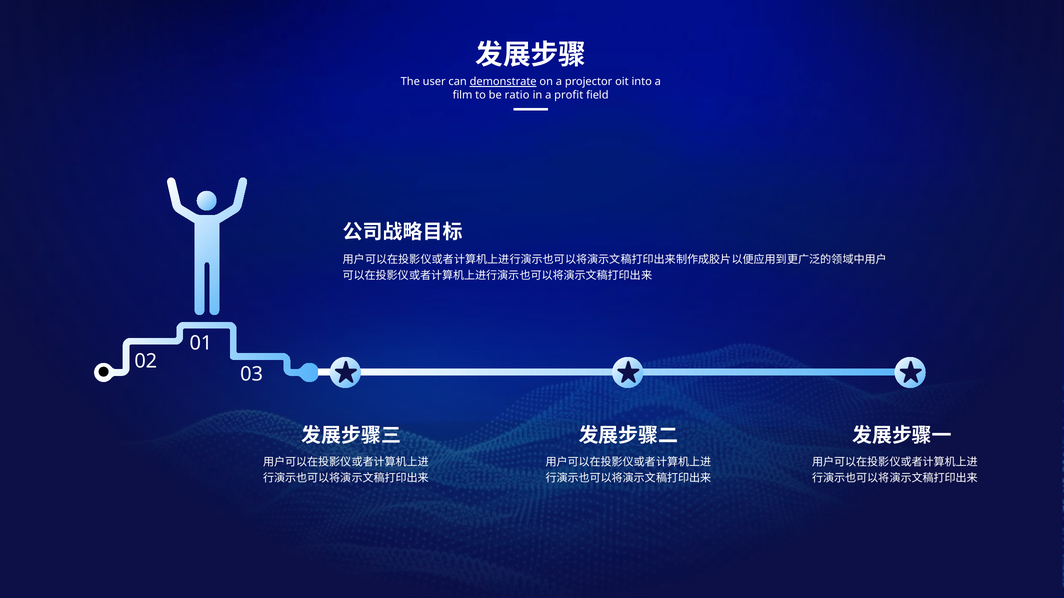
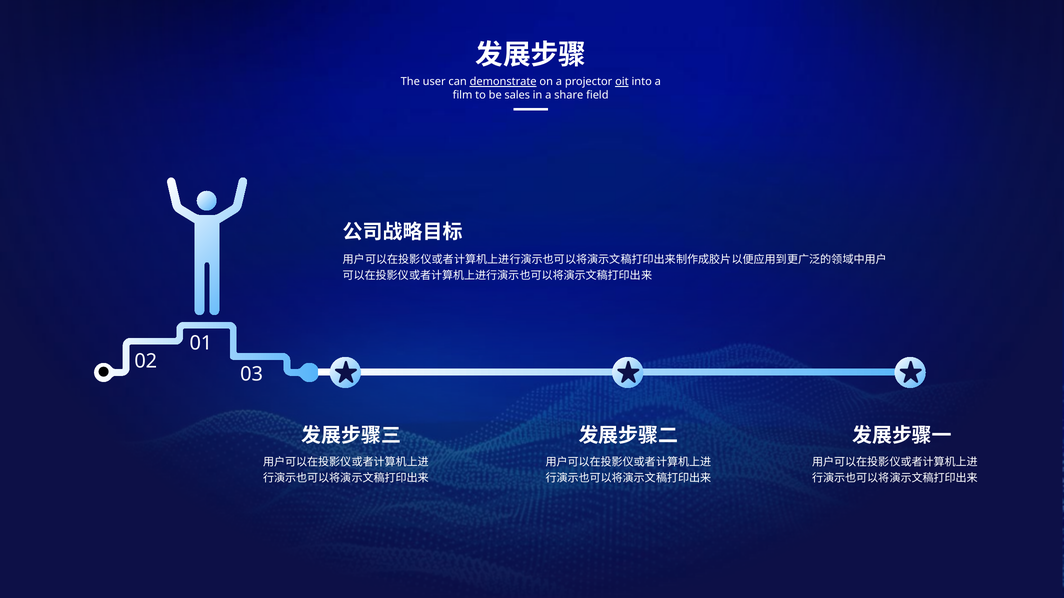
oit underline: none -> present
ratio: ratio -> sales
profit: profit -> share
